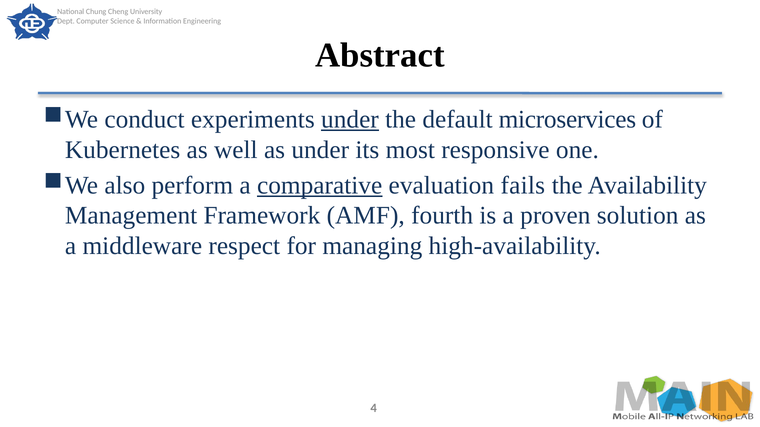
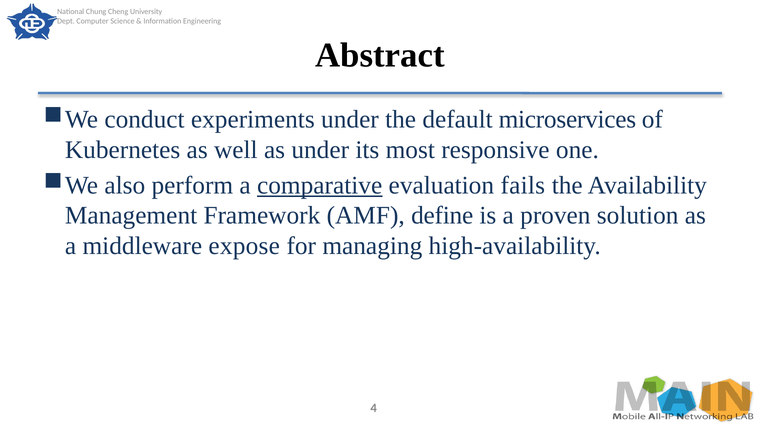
under at (350, 120) underline: present -> none
fourth: fourth -> define
respect: respect -> expose
